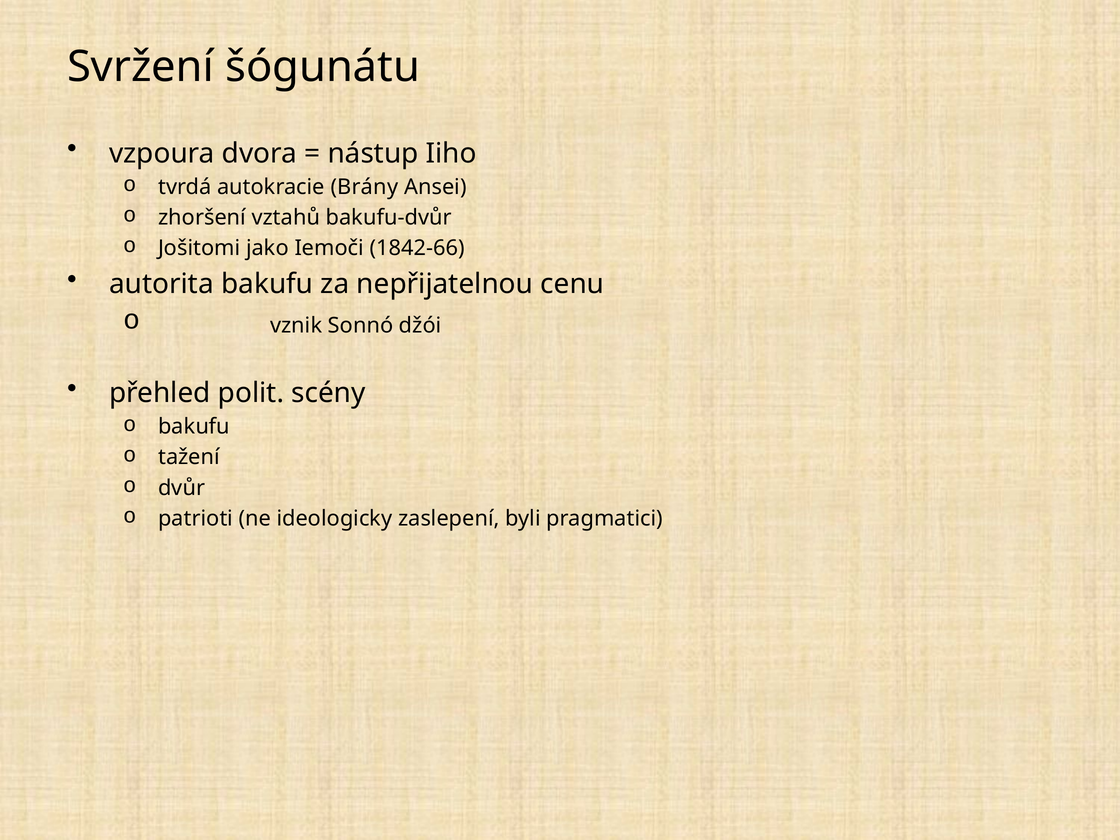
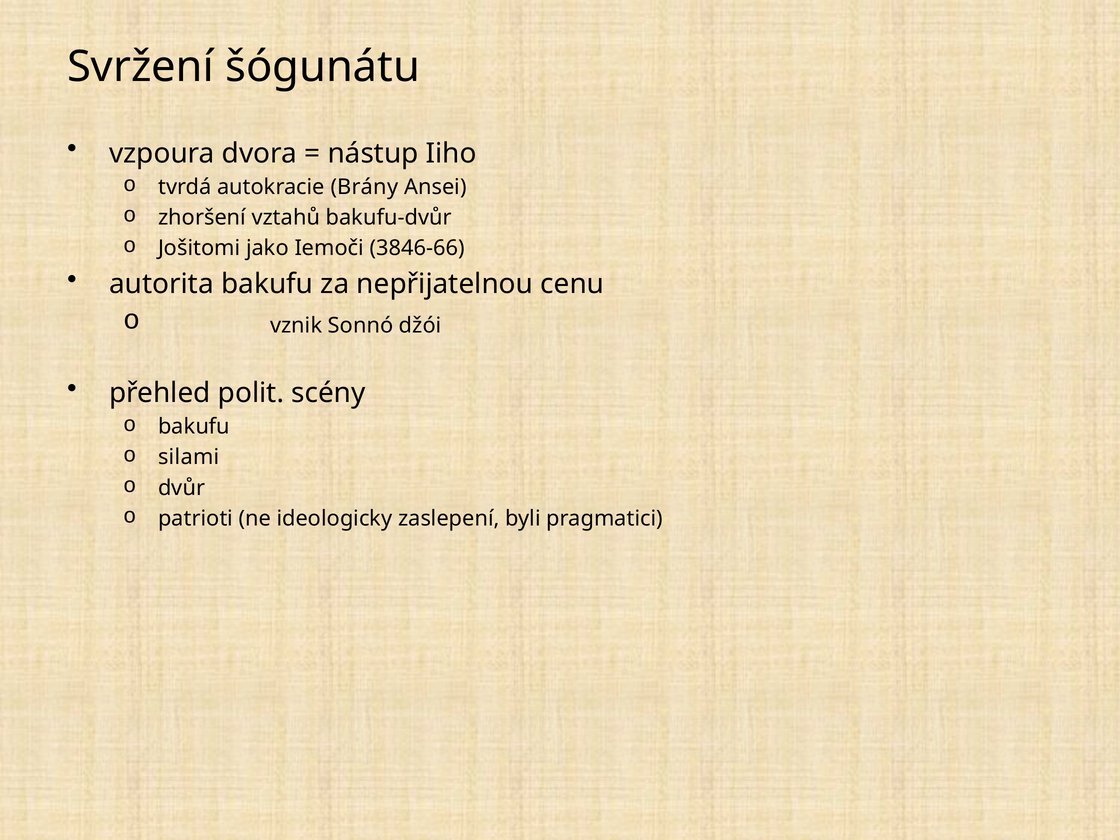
1842-66: 1842-66 -> 3846-66
tažení: tažení -> silami
